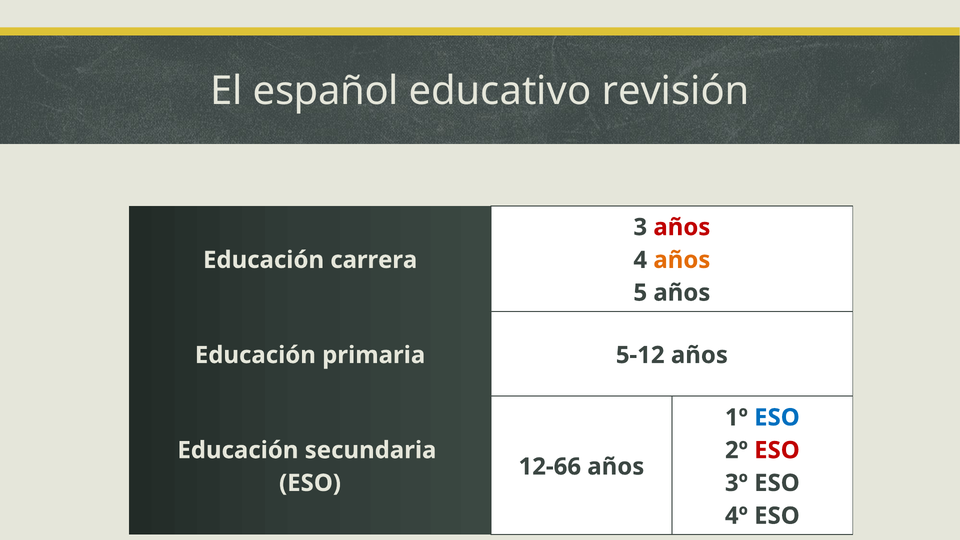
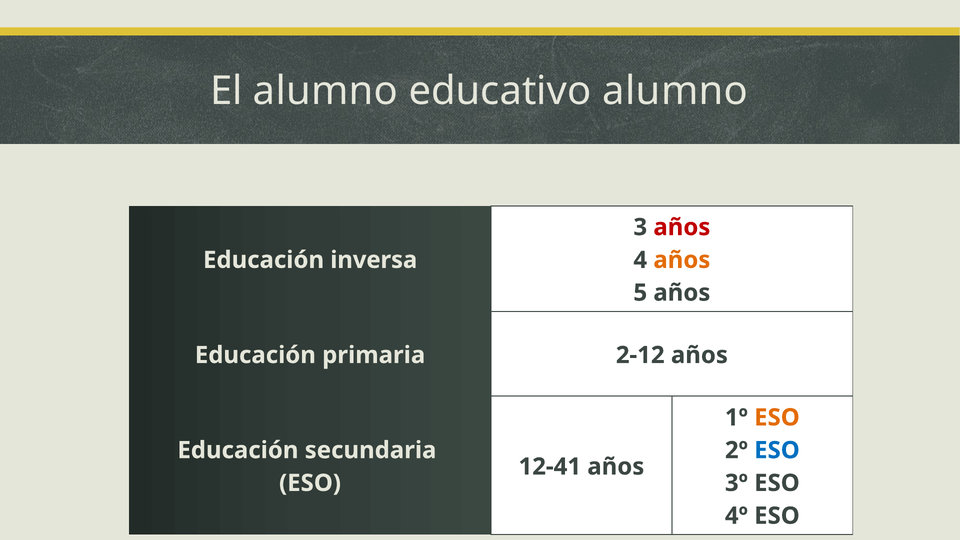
El español: español -> alumno
educativo revisión: revisión -> alumno
carrera: carrera -> inversa
5-12: 5-12 -> 2-12
ESO at (777, 418) colour: blue -> orange
ESO at (777, 450) colour: red -> blue
12-66: 12-66 -> 12-41
